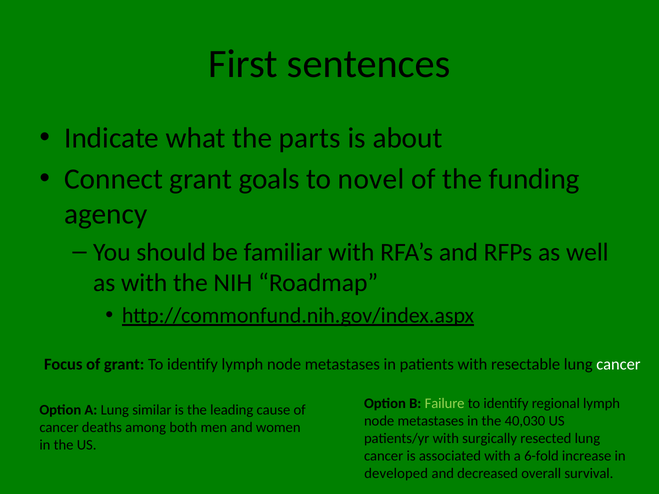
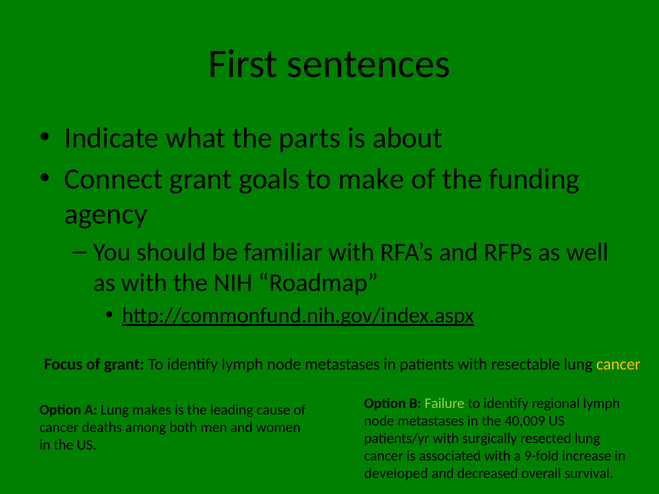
novel: novel -> make
cancer at (618, 365) colour: white -> yellow
similar: similar -> makes
40,030: 40,030 -> 40,009
6-fold: 6-fold -> 9-fold
